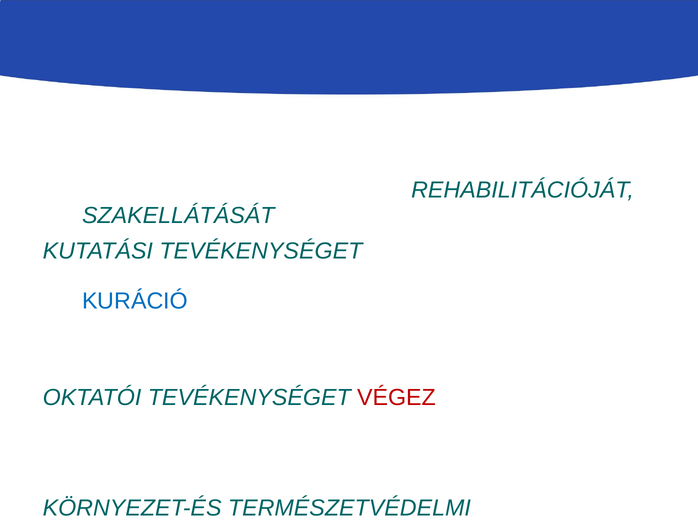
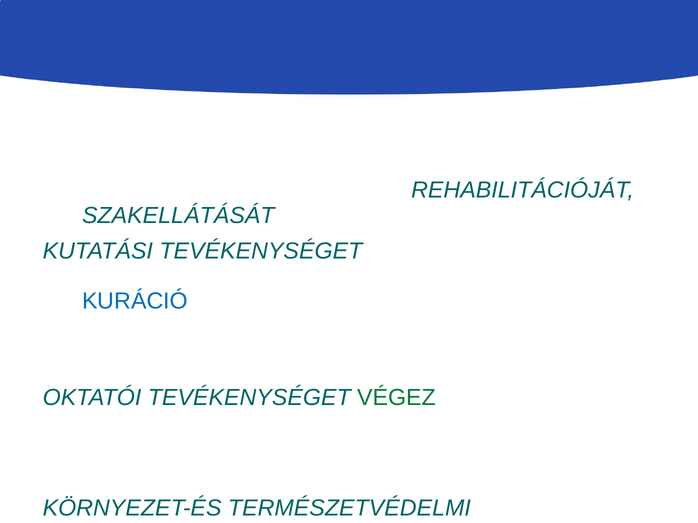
VÉGEZ colour: red -> green
